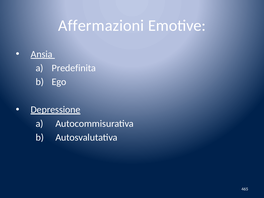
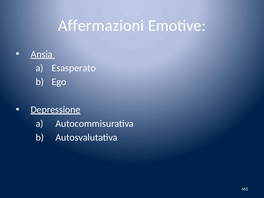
Predefinita: Predefinita -> Esasperato
